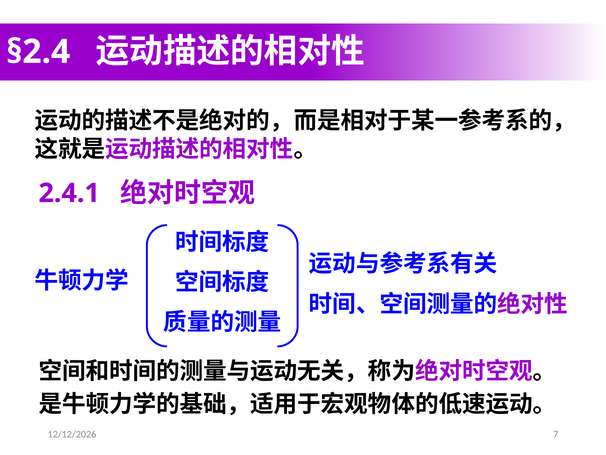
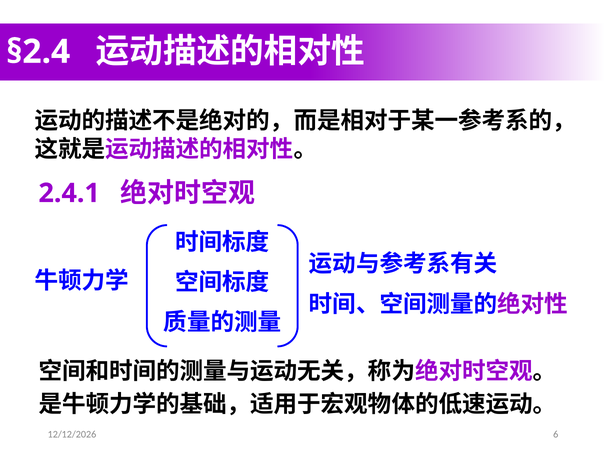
7: 7 -> 6
